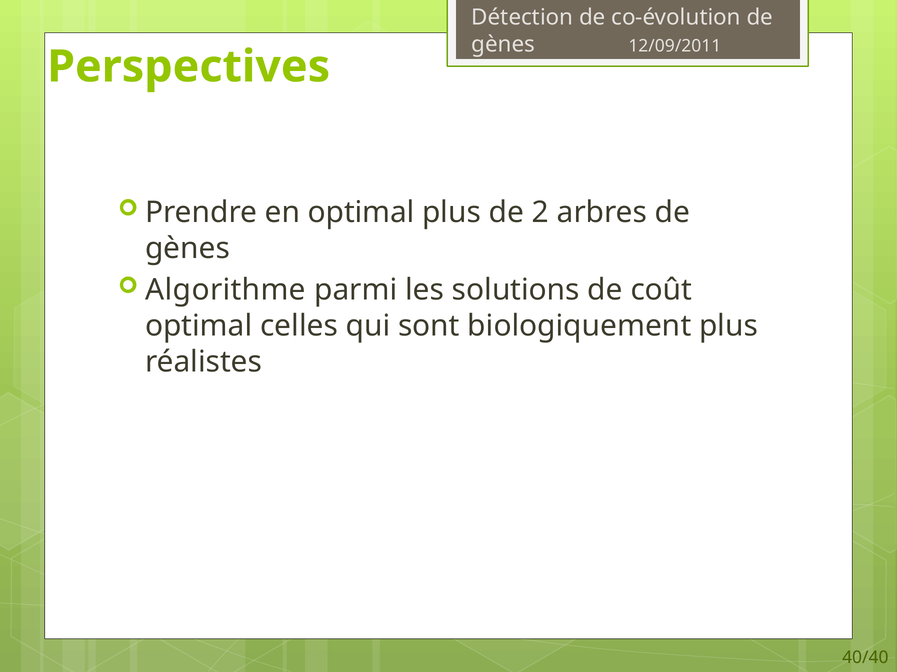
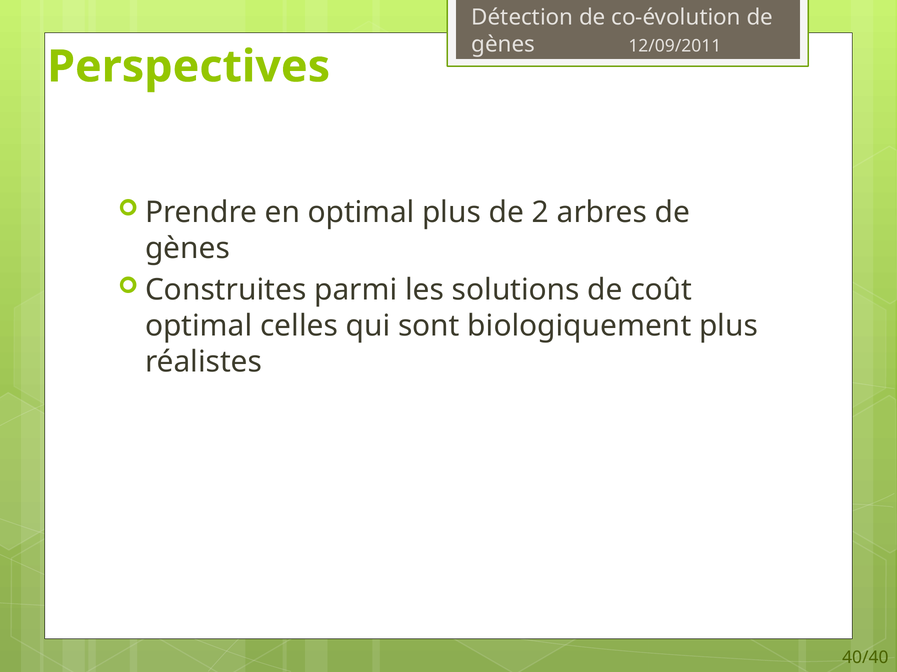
Algorithme: Algorithme -> Construites
